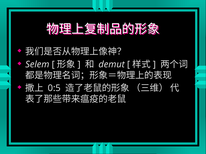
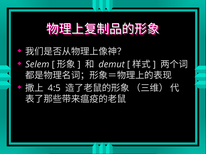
0:5: 0:5 -> 4:5
